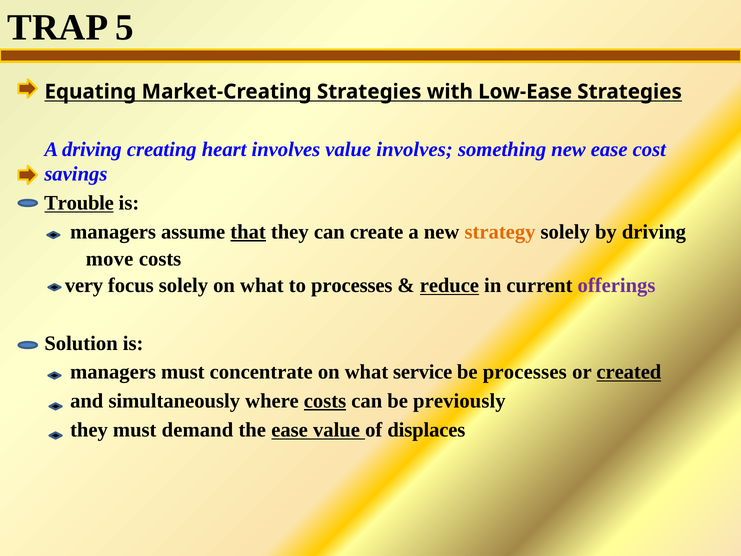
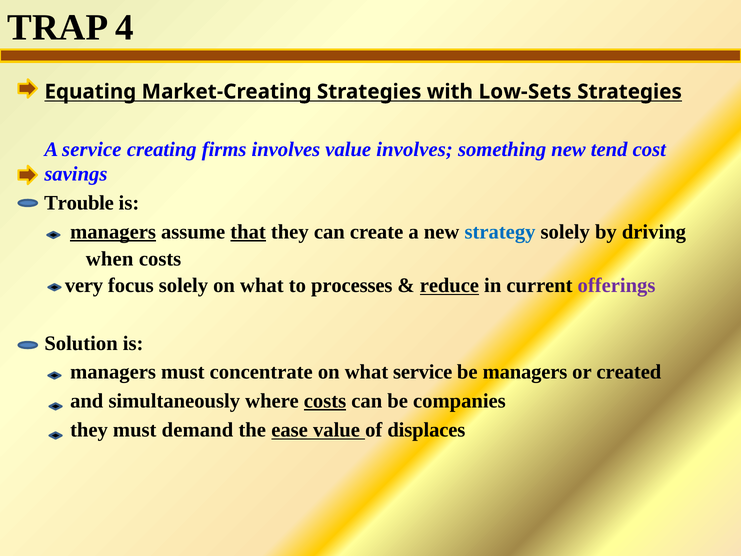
5: 5 -> 4
Low-Ease: Low-Ease -> Low-Sets
A driving: driving -> service
heart: heart -> firms
new ease: ease -> tend
Trouble underline: present -> none
managers at (113, 232) underline: none -> present
strategy colour: orange -> blue
move: move -> when
be processes: processes -> managers
created underline: present -> none
previously: previously -> companies
